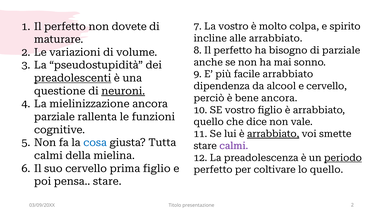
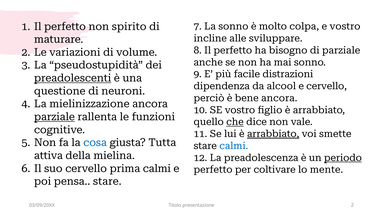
dovete: dovete -> spirito
La vostro: vostro -> sonno
e spirito: spirito -> vostro
alle arrabbiato: arrabbiato -> sviluppare
facile arrabbiato: arrabbiato -> distrazioni
neuroni underline: present -> none
parziale at (54, 117) underline: none -> present
che underline: none -> present
calmi at (234, 146) colour: purple -> blue
calmi at (48, 156): calmi -> attiva
prima figlio: figlio -> calmi
lo quello: quello -> mente
